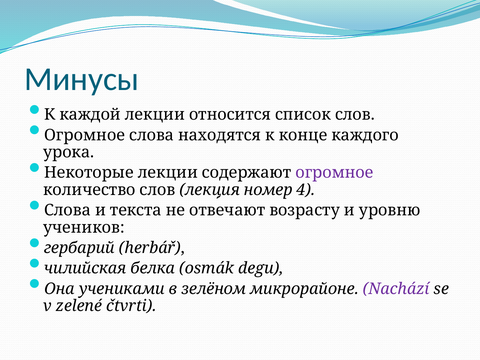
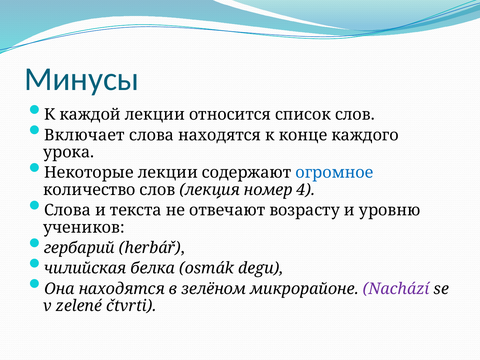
Огромное at (84, 135): Огромное -> Включает
огромное at (334, 173) colour: purple -> blue
Она учениками: учениками -> находятся
